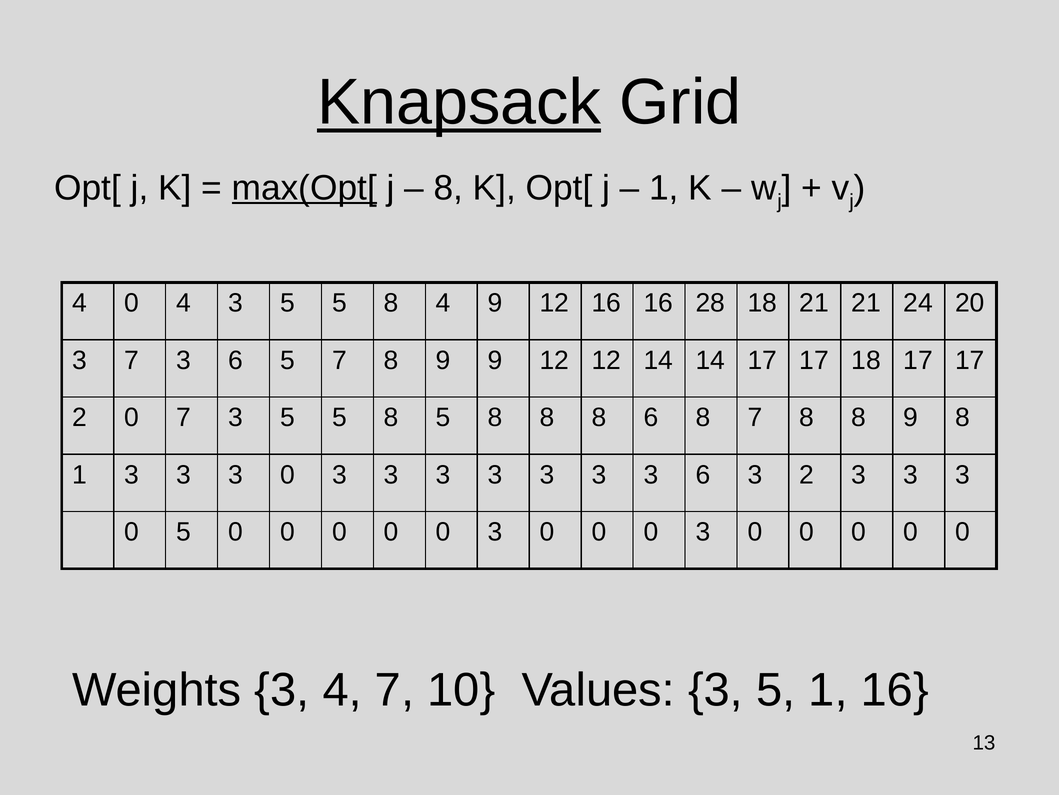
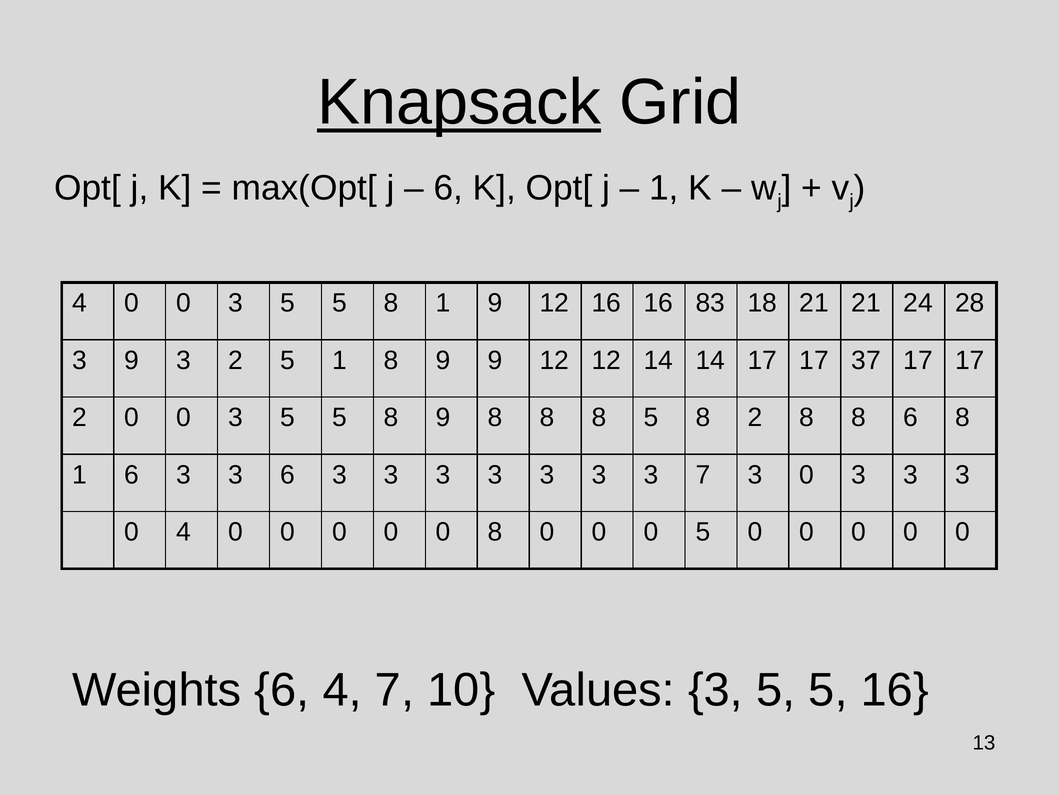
max(Opt[ underline: present -> none
8 at (448, 188): 8 -> 6
4 at (184, 303): 4 -> 0
5 8 4: 4 -> 1
28: 28 -> 83
20: 20 -> 28
3 7: 7 -> 9
6 at (236, 360): 6 -> 2
5 7: 7 -> 1
17 18: 18 -> 37
2 0 7: 7 -> 0
5 8 5: 5 -> 9
8 6: 6 -> 5
8 7: 7 -> 2
8 8 9: 9 -> 6
1 3: 3 -> 6
0 at (288, 474): 0 -> 6
3 3 6: 6 -> 7
2 at (807, 474): 2 -> 0
0 5: 5 -> 4
3 at (495, 532): 3 -> 8
3 at (703, 532): 3 -> 5
Weights 3: 3 -> 6
Values 3 5 1: 1 -> 5
